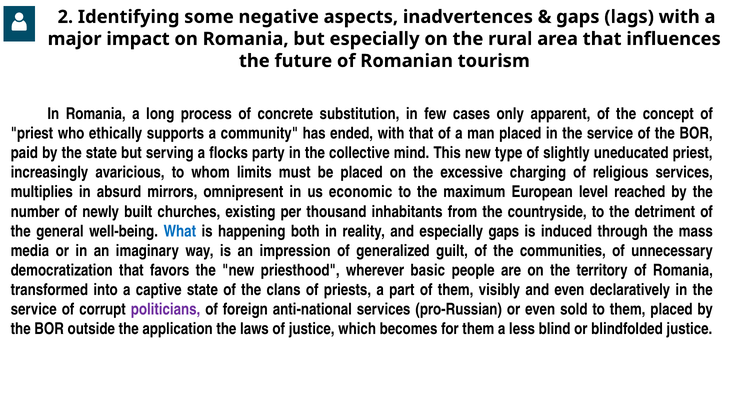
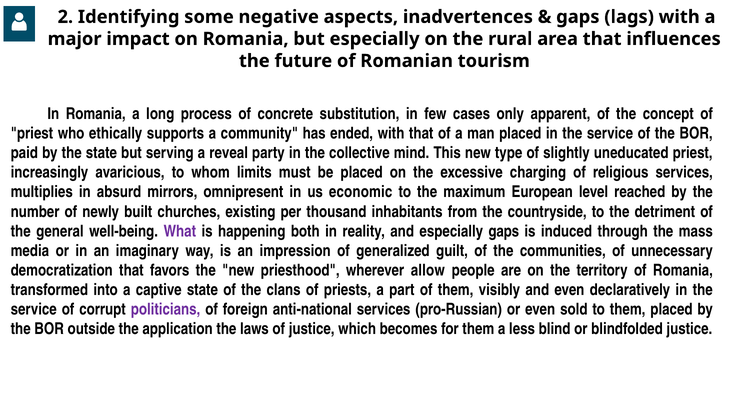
flocks: flocks -> reveal
What colour: blue -> purple
basic: basic -> allow
